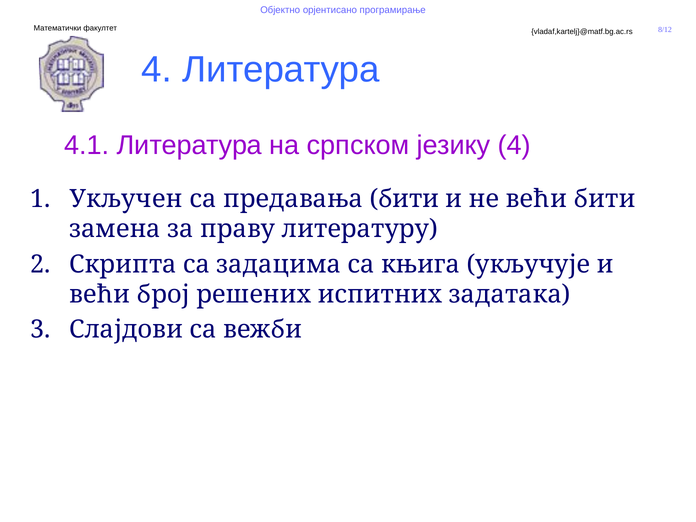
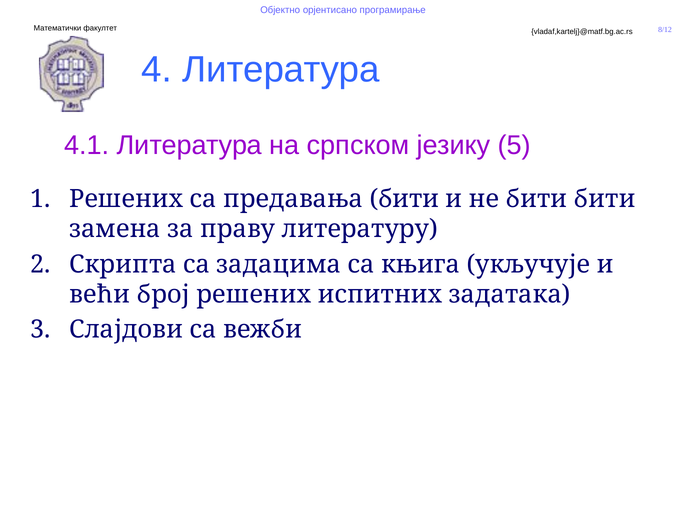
језику 4: 4 -> 5
Укључен at (126, 199): Укључен -> Решених
не већи: већи -> бити
